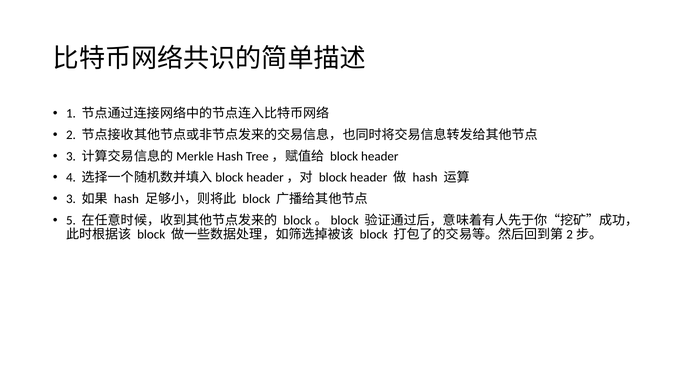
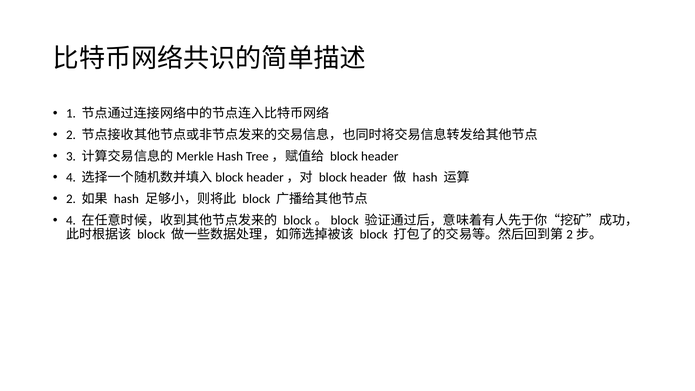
3 at (71, 199): 3 -> 2
5 at (71, 220): 5 -> 4
